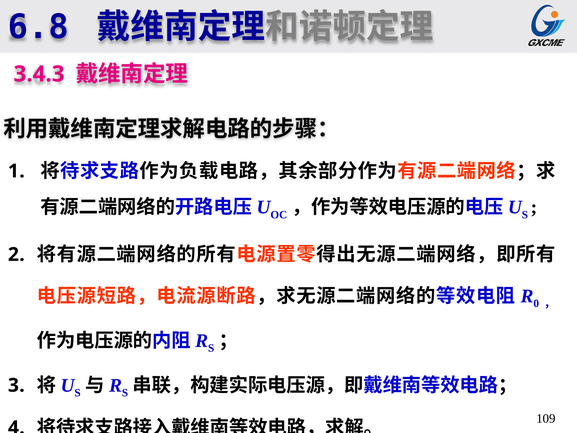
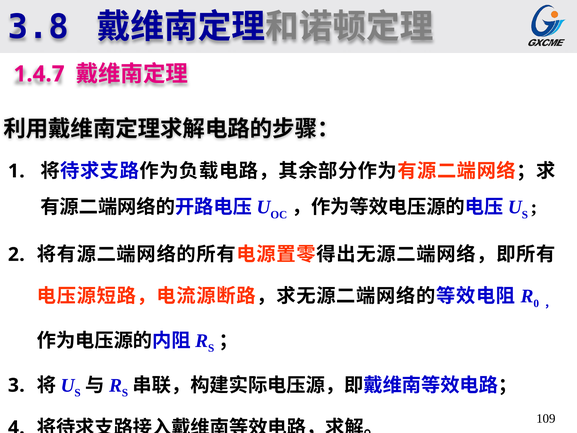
6.8: 6.8 -> 3.8
3.4.3: 3.4.3 -> 1.4.7
